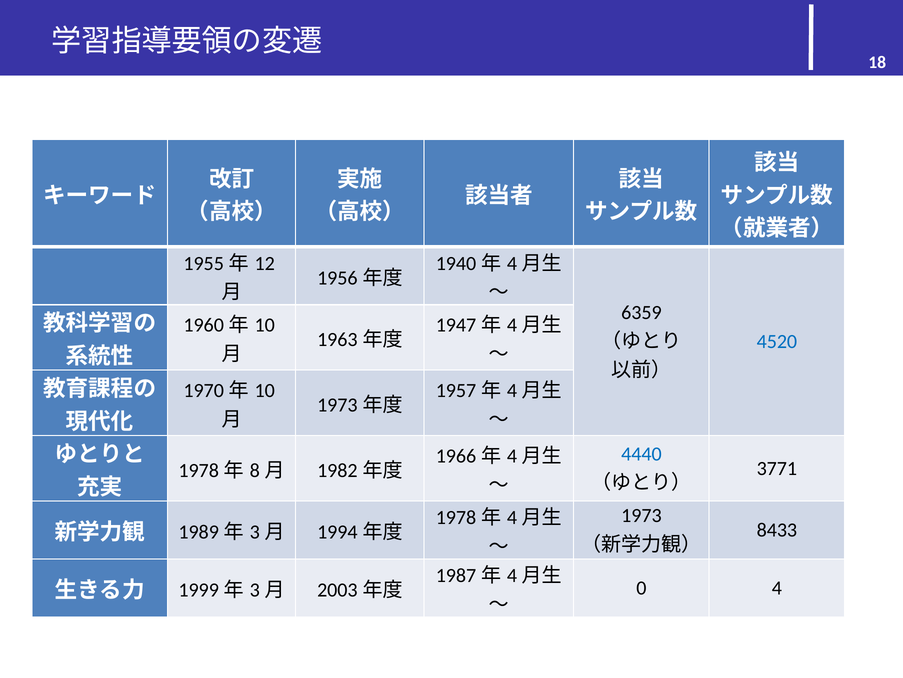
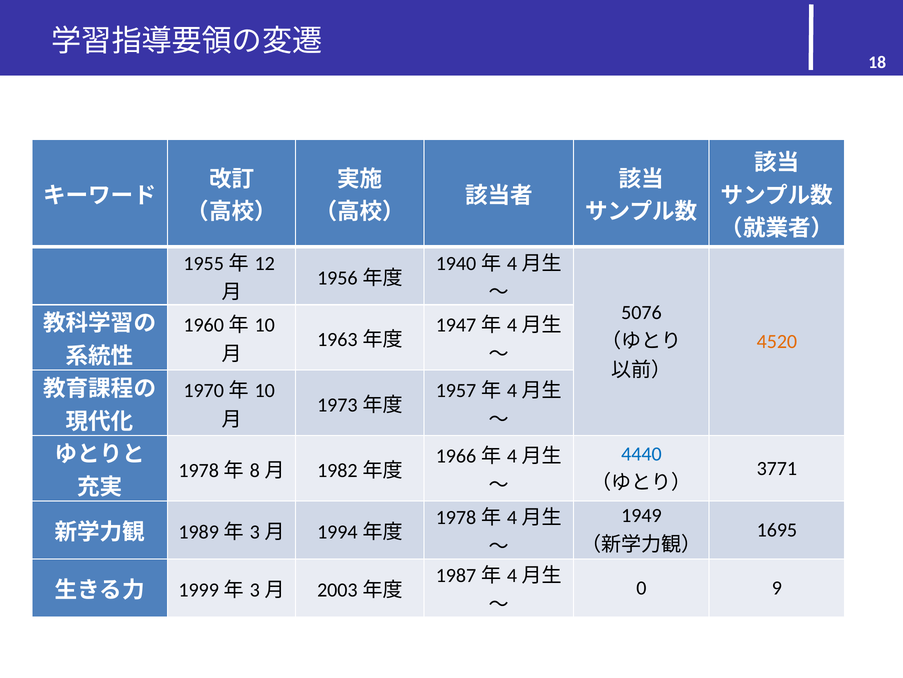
6359: 6359 -> 5076
4520 colour: blue -> orange
1973: 1973 -> 1949
8433: 8433 -> 1695
4: 4 -> 9
